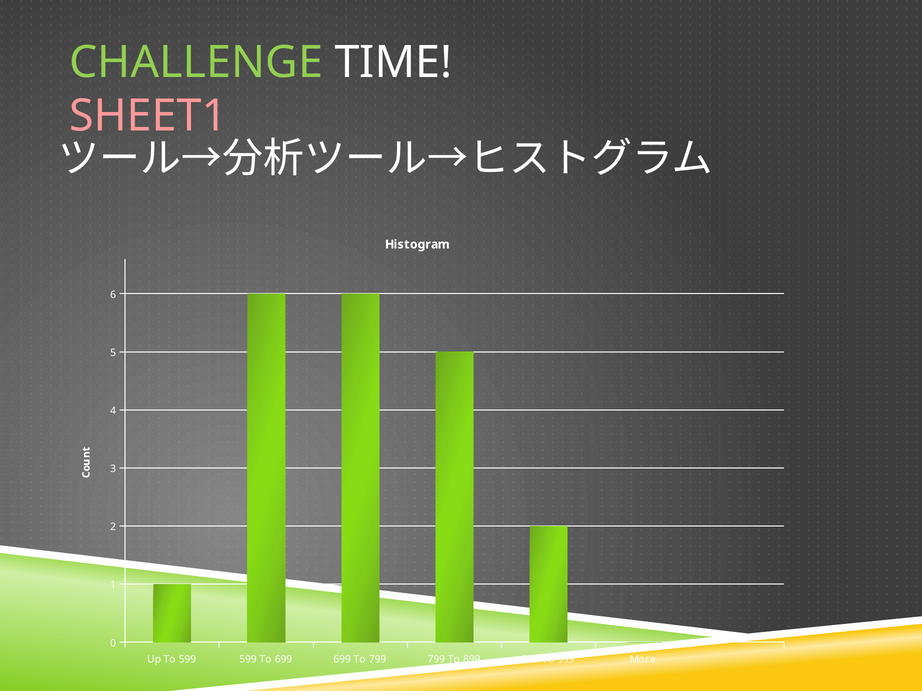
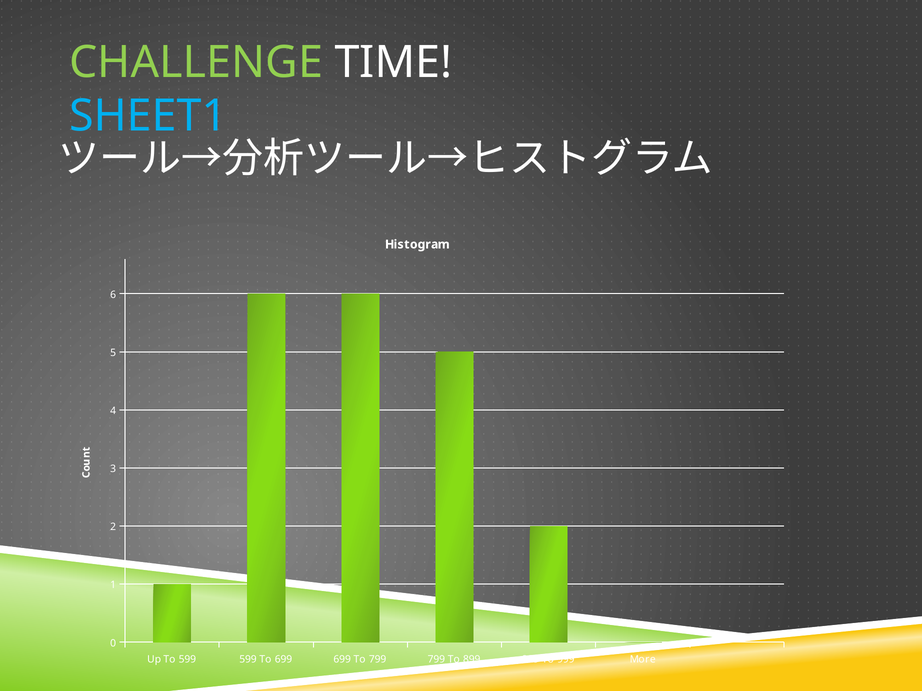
SHEET1 colour: pink -> light blue
